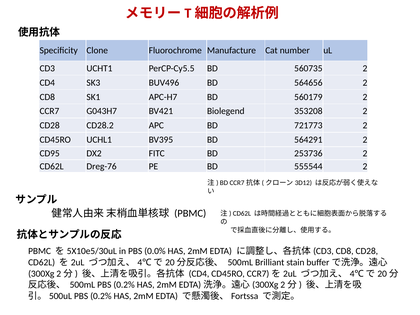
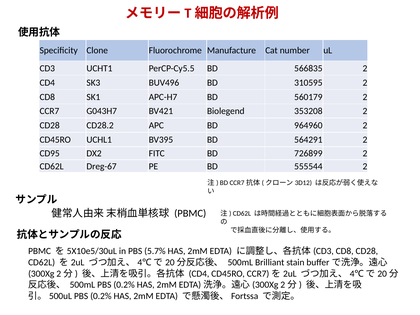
560735: 560735 -> 566835
564656: 564656 -> 310595
721773: 721773 -> 964960
253736: 253736 -> 726899
Dreg-76: Dreg-76 -> Dreg-67
0.0%: 0.0% -> 5.7%
